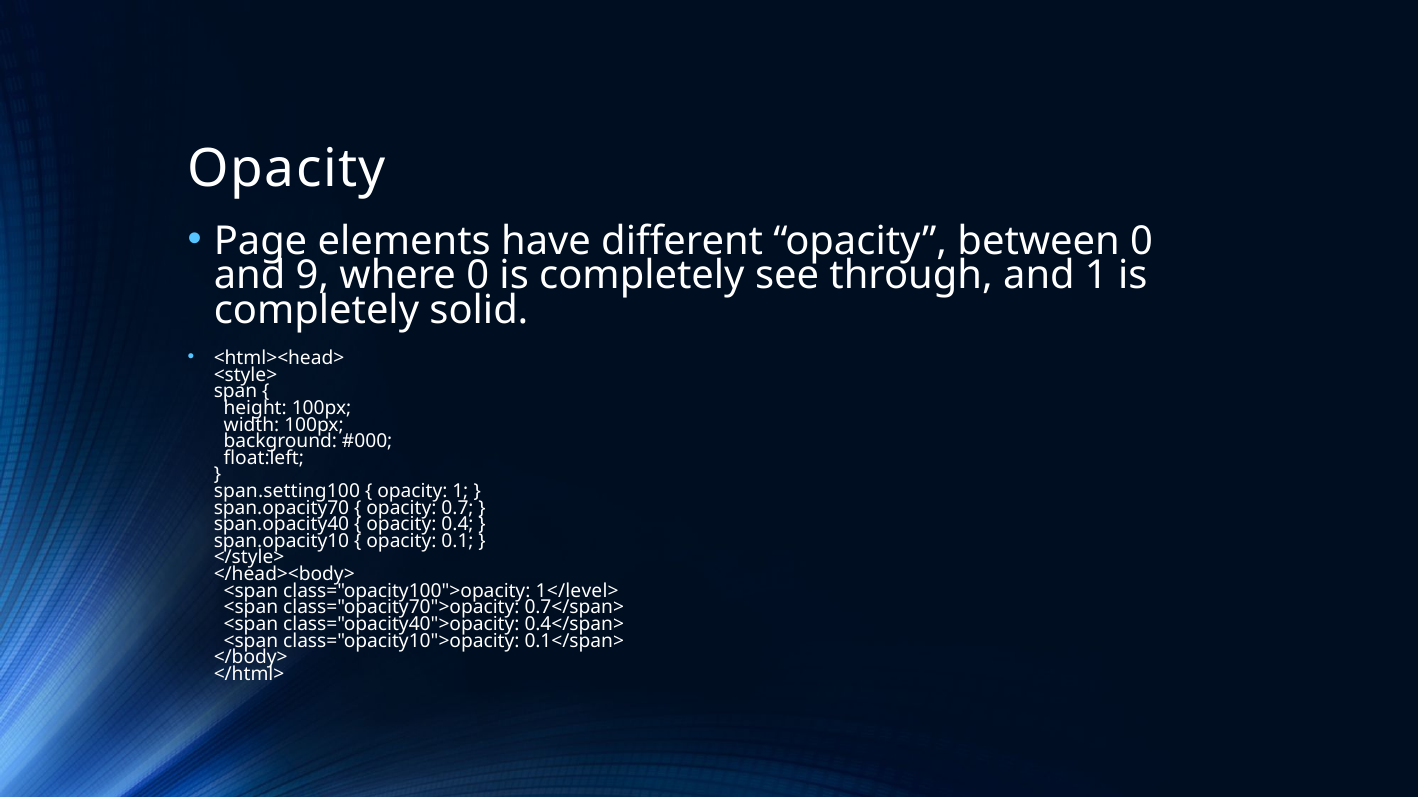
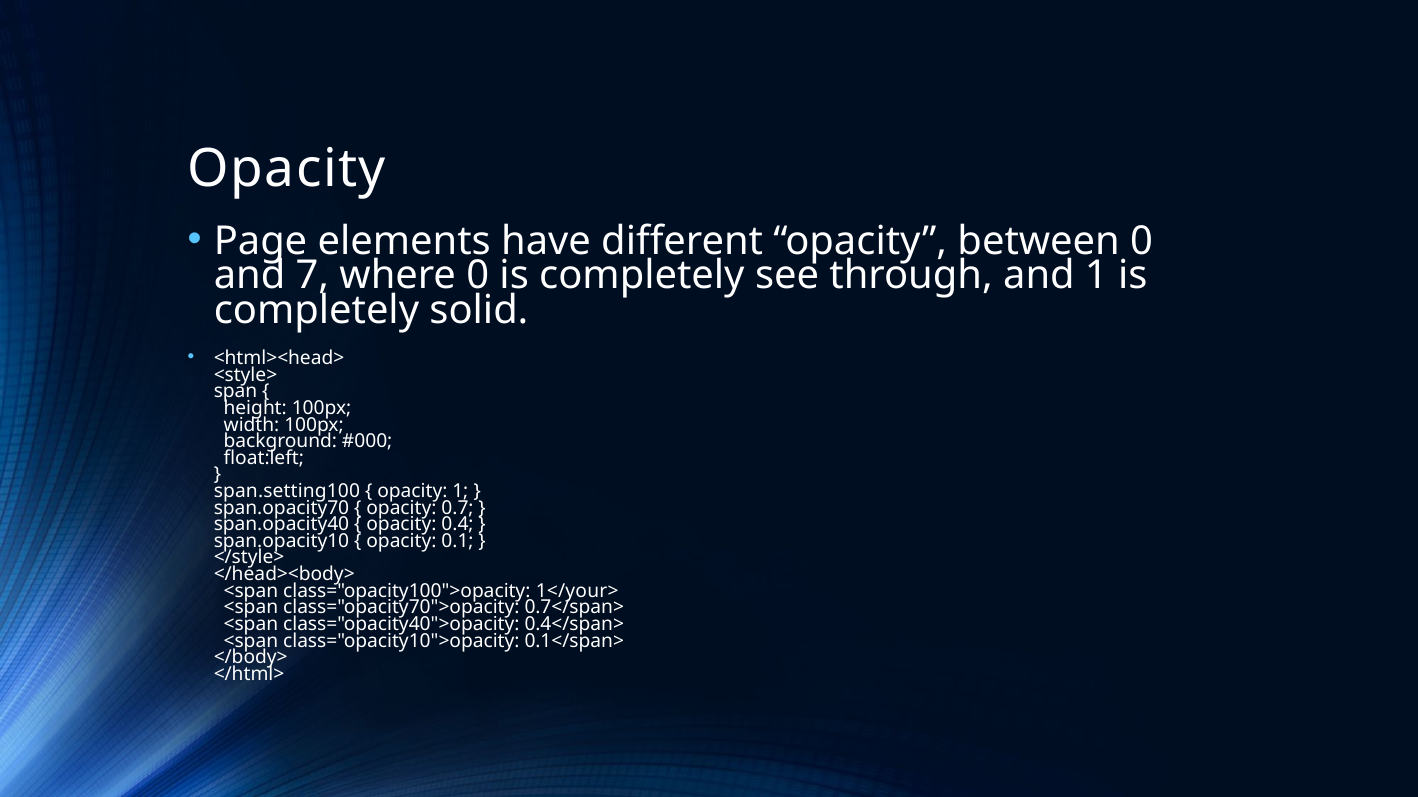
9: 9 -> 7
1</level>: 1</level> -> 1</your>
